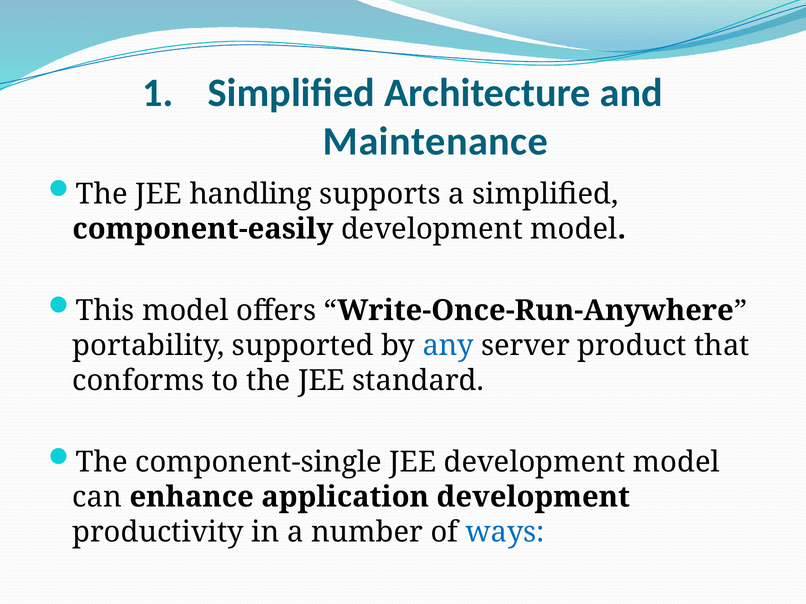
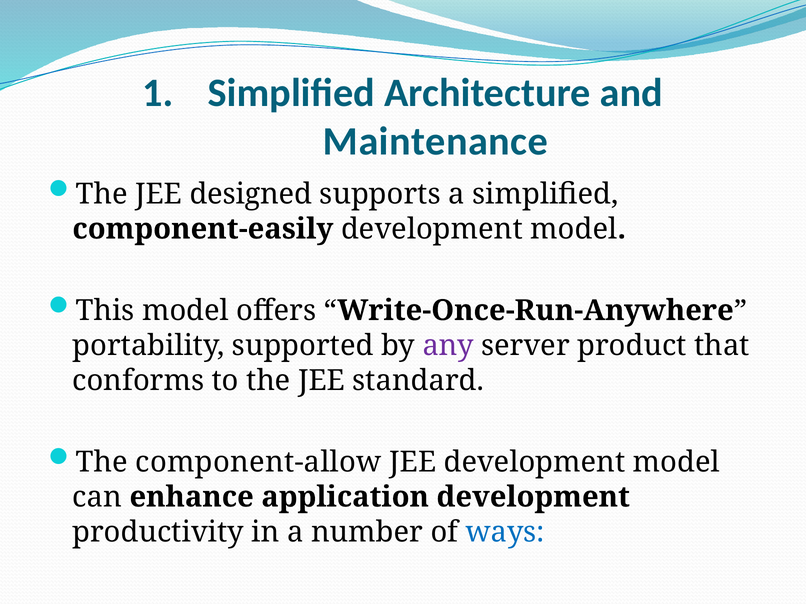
handling: handling -> designed
any colour: blue -> purple
component-single: component-single -> component-allow
